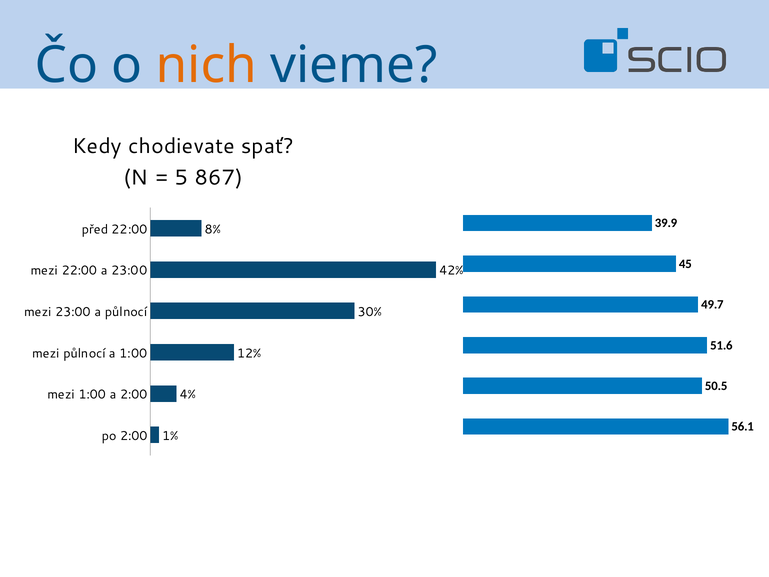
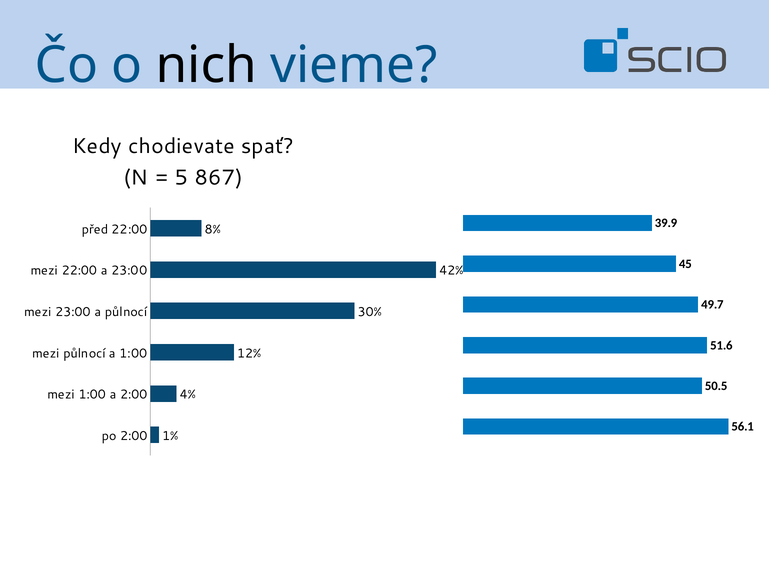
nich colour: orange -> black
